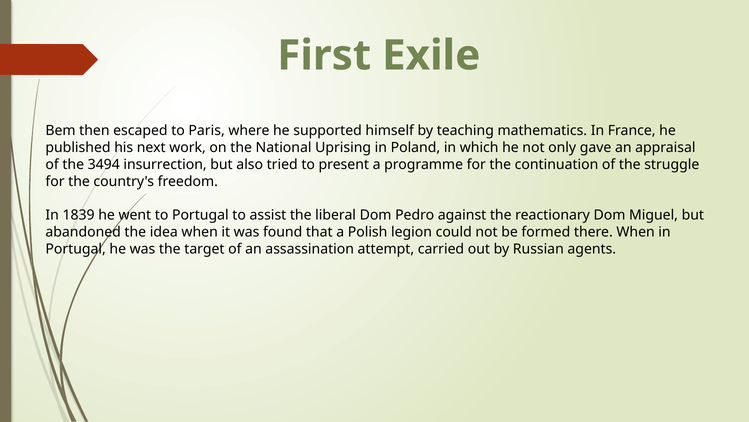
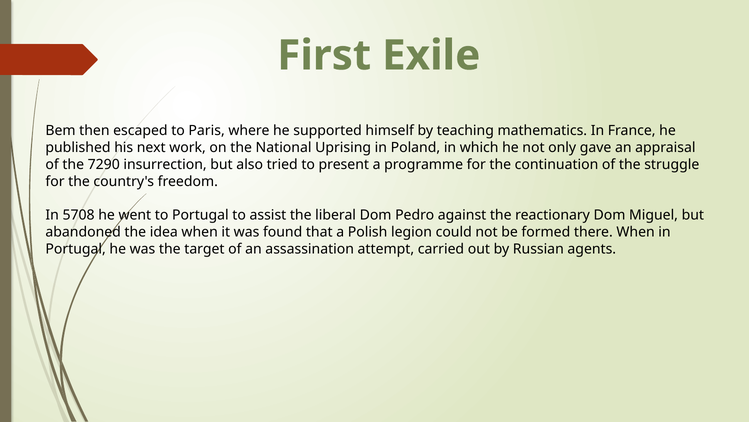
3494: 3494 -> 7290
1839: 1839 -> 5708
